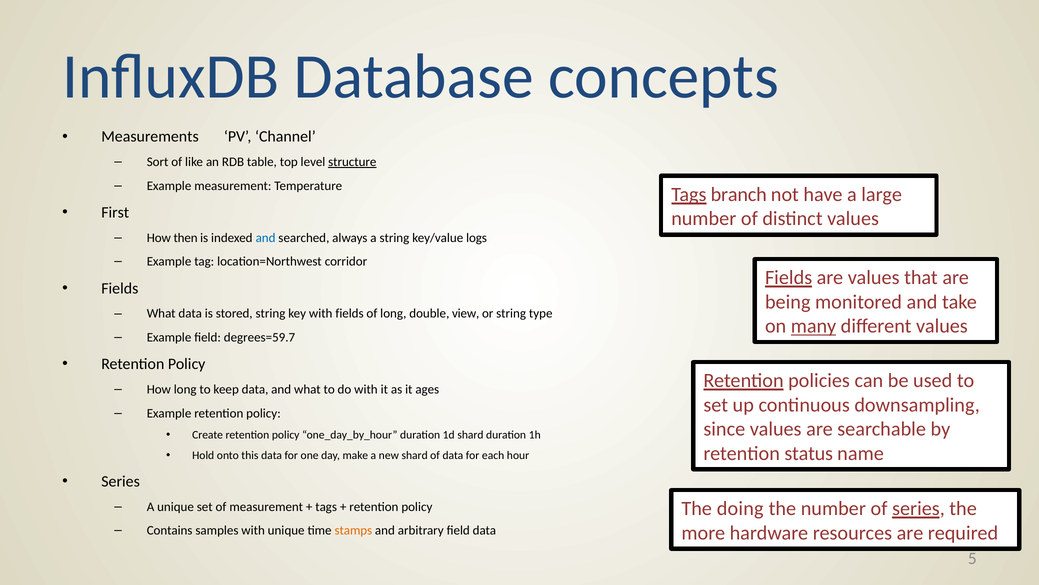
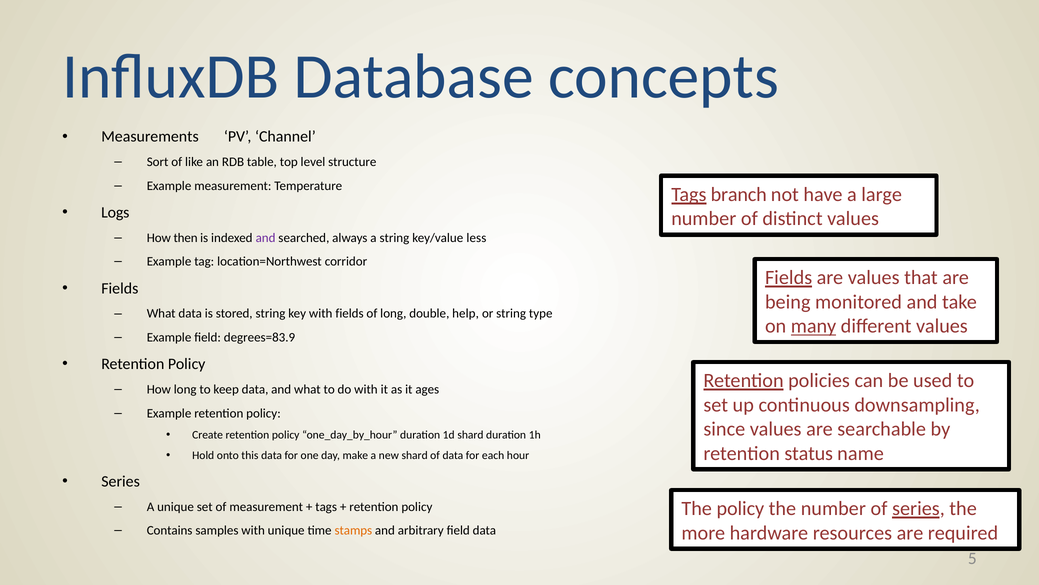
structure underline: present -> none
First: First -> Logs
and at (266, 238) colour: blue -> purple
logs: logs -> less
view: view -> help
degrees=59.7: degrees=59.7 -> degrees=83.9
The doing: doing -> policy
